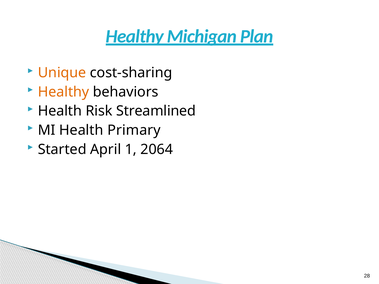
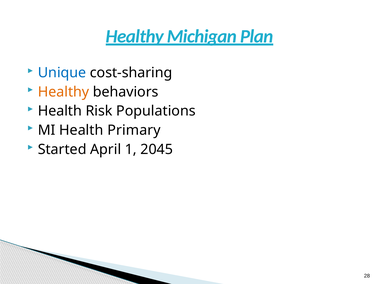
Unique colour: orange -> blue
Streamlined: Streamlined -> Populations
2064: 2064 -> 2045
